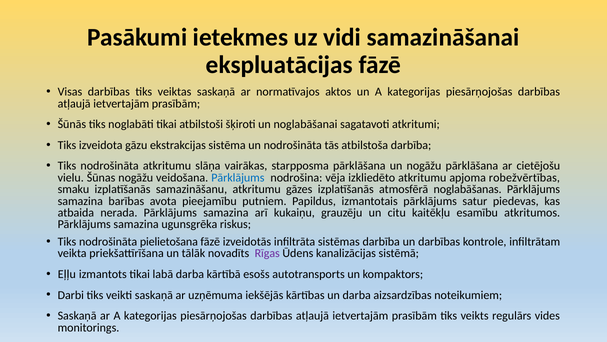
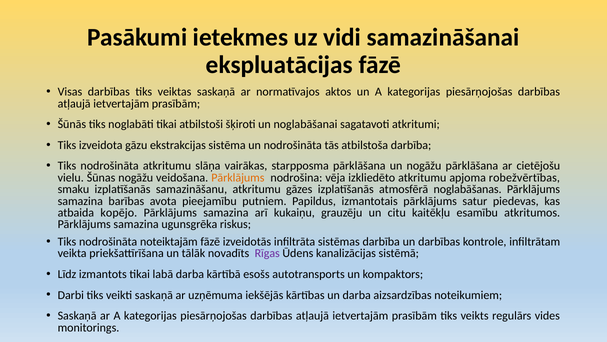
Pārklājums at (238, 177) colour: blue -> orange
nerada: nerada -> kopējo
pielietošana: pielietošana -> noteiktajām
Eļļu: Eļļu -> Līdz
